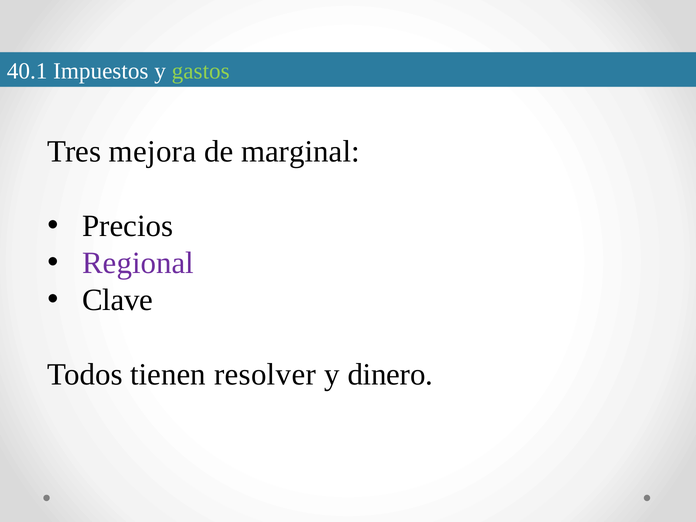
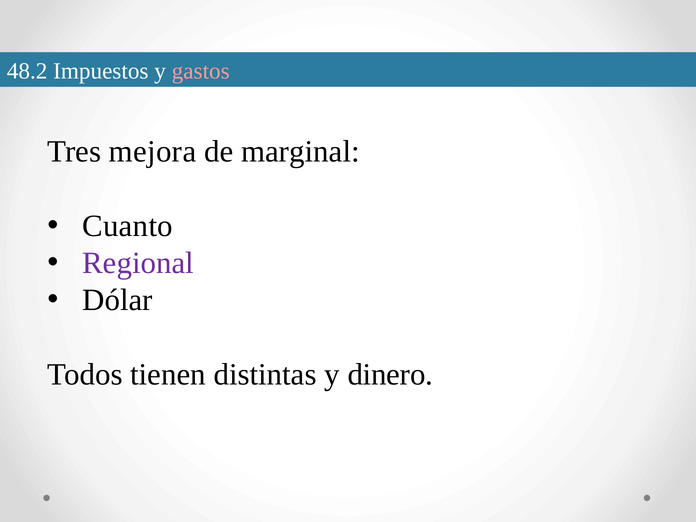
40.1: 40.1 -> 48.2
gastos colour: light green -> pink
Precios: Precios -> Cuanto
Clave: Clave -> Dólar
resolver: resolver -> distintas
